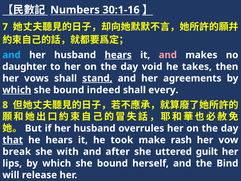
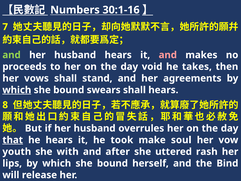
and at (12, 55) colour: light blue -> light green
hears at (118, 55) underline: present -> none
daughter: daughter -> proceeds
stand underline: present -> none
indeed: indeed -> swears
shall every: every -> hears
rash: rash -> soul
break: break -> youth
guilt: guilt -> rash
